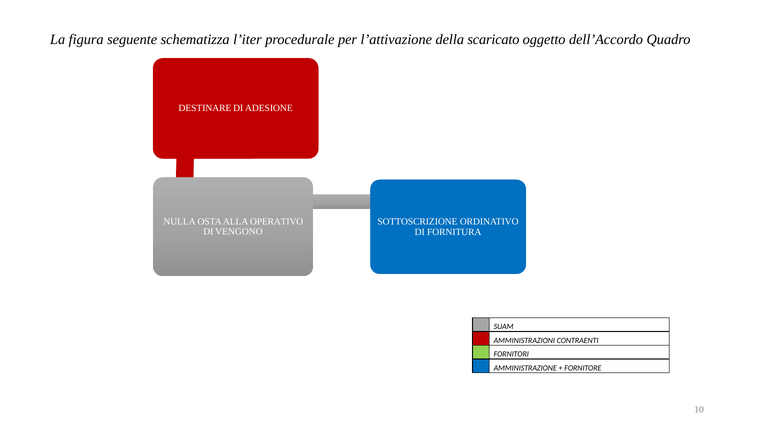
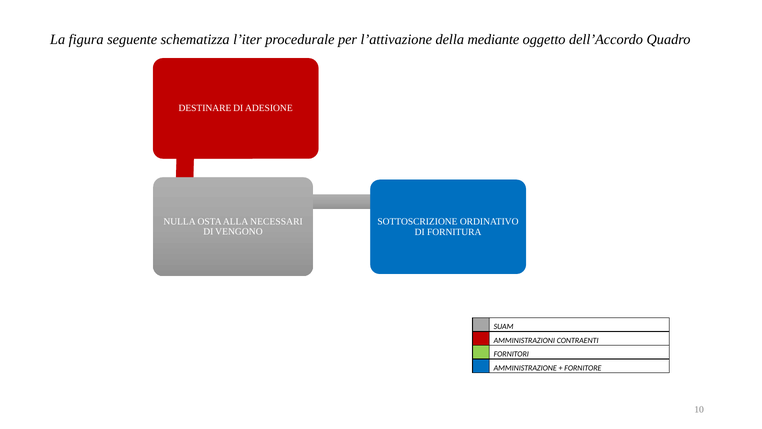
scaricato: scaricato -> mediante
OPERATIVO: OPERATIVO -> NECESSARI
